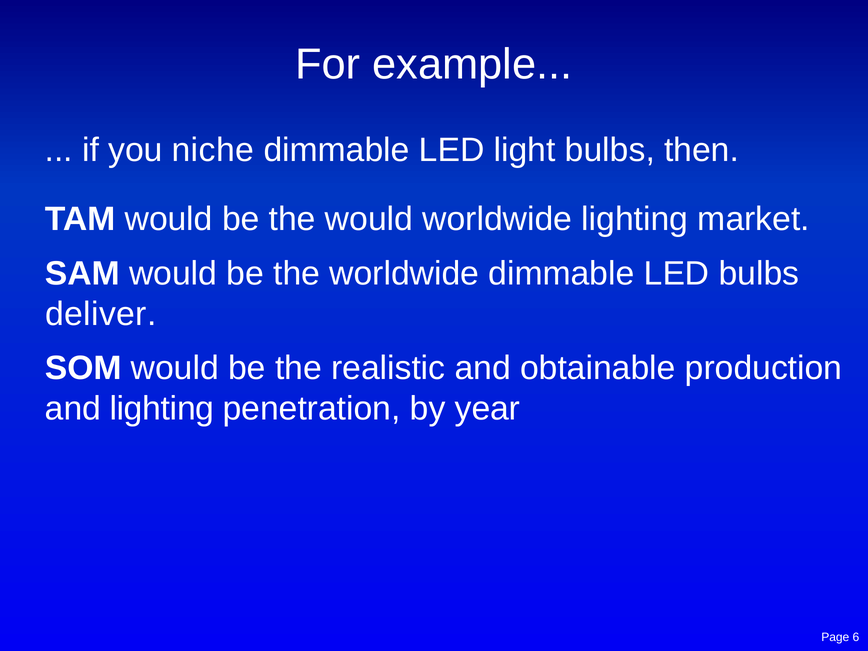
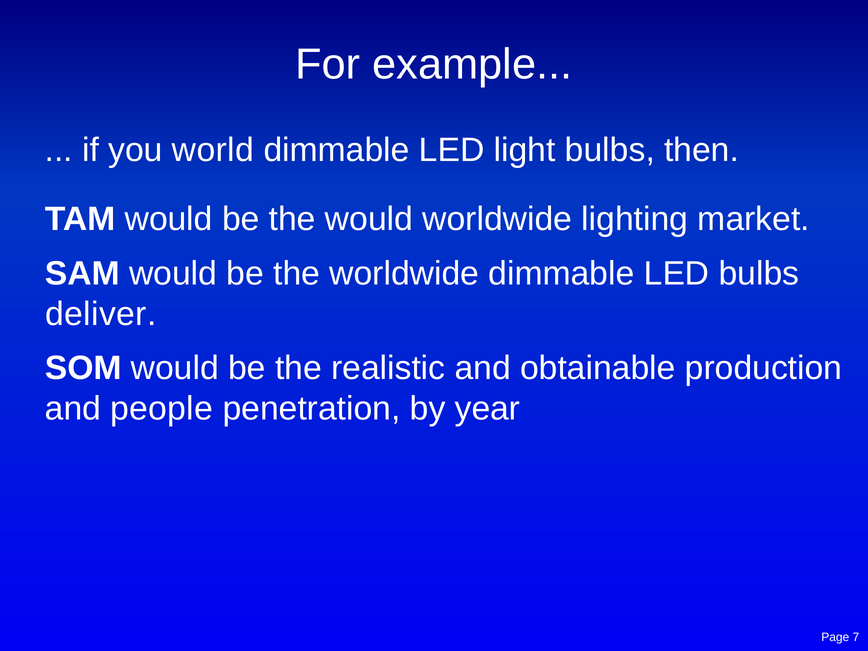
niche: niche -> world
and lighting: lighting -> people
6: 6 -> 7
